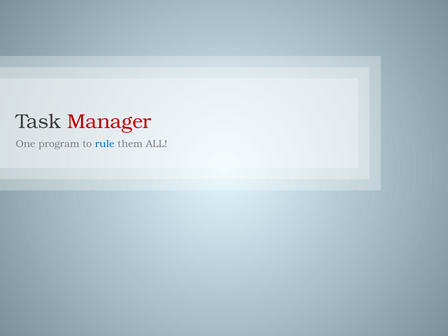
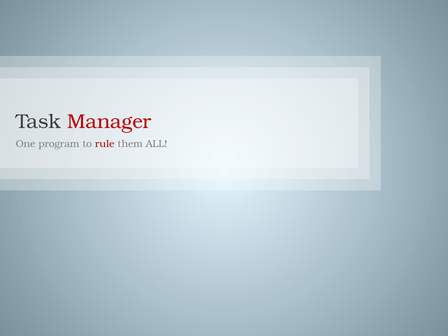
rule colour: blue -> red
